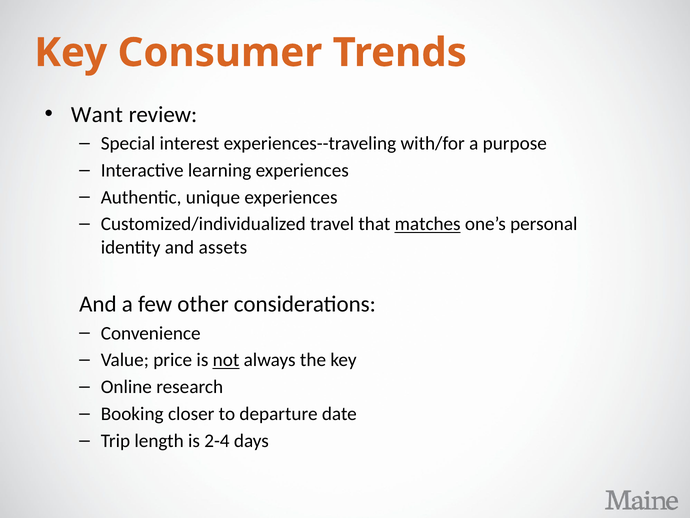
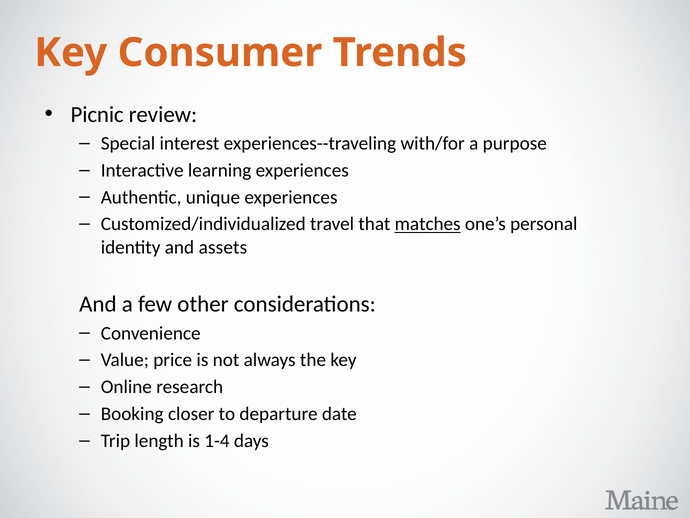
Want: Want -> Picnic
not underline: present -> none
2-4: 2-4 -> 1-4
